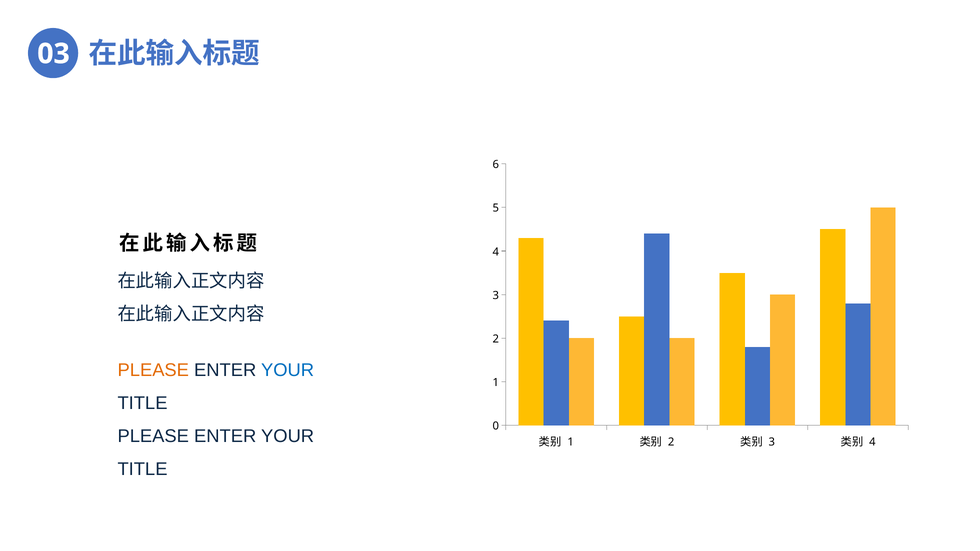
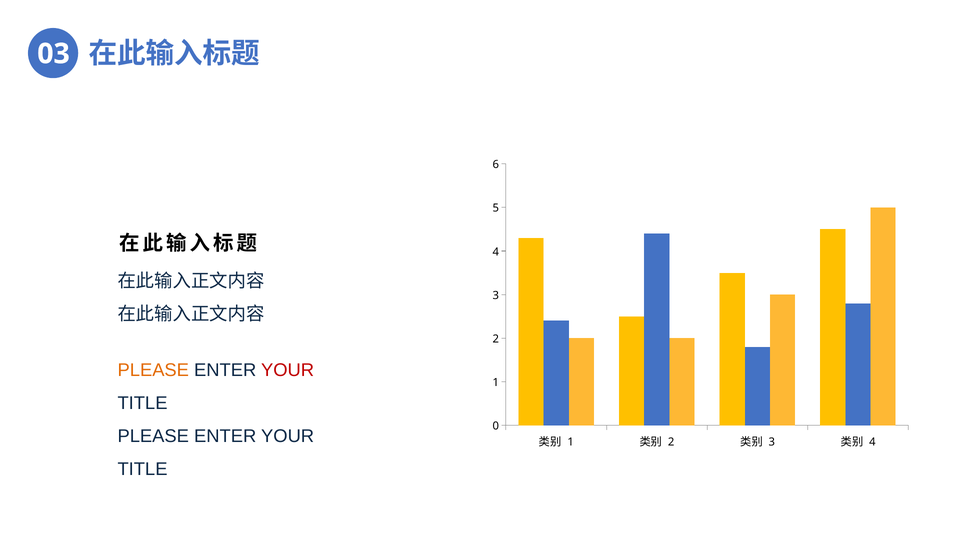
YOUR at (288, 370) colour: blue -> red
